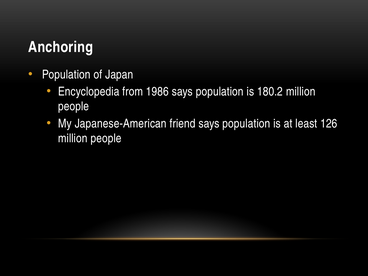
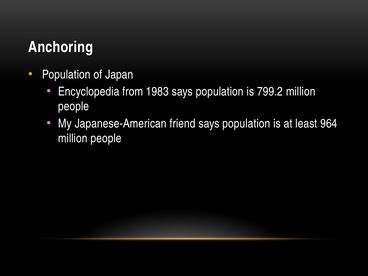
1986: 1986 -> 1983
180.2: 180.2 -> 799.2
126: 126 -> 964
